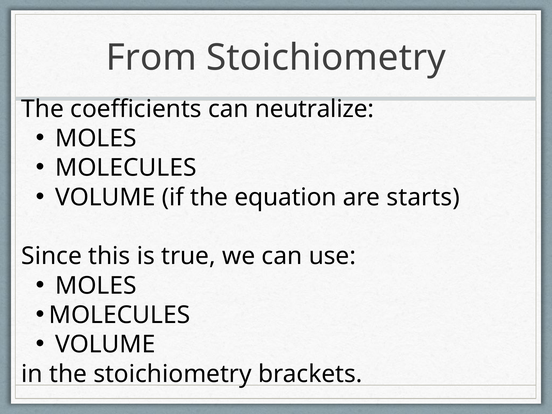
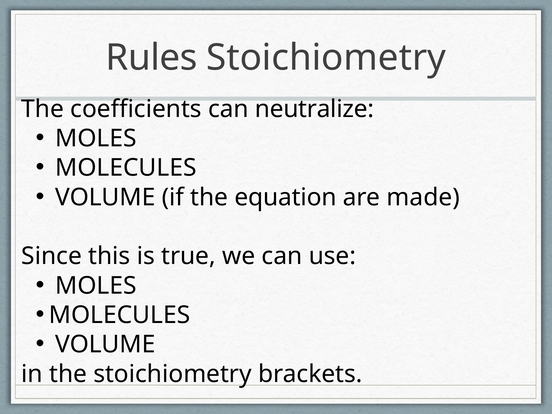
From: From -> Rules
starts: starts -> made
